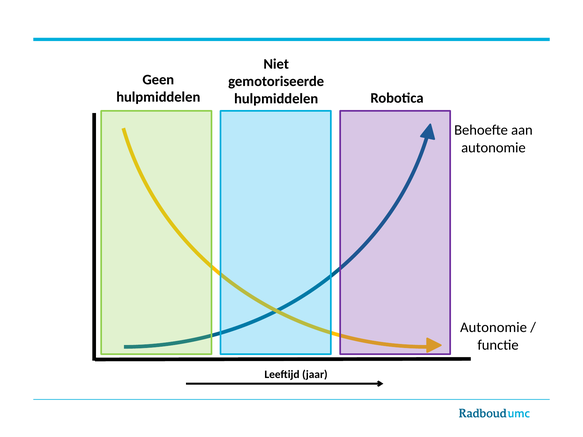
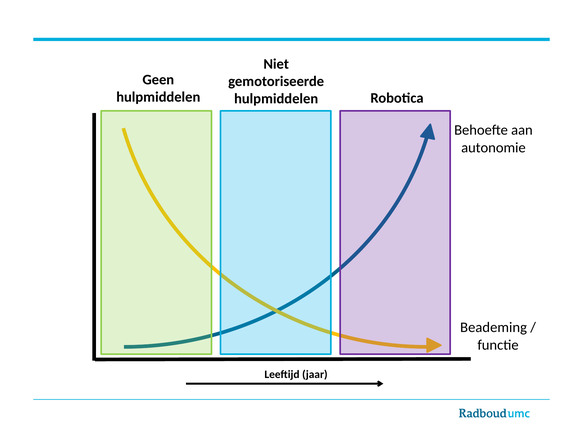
Autonomie at (494, 328): Autonomie -> Beademing
